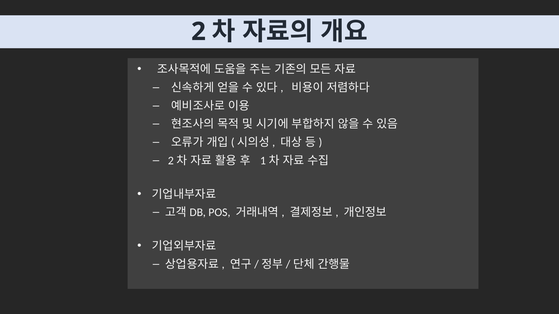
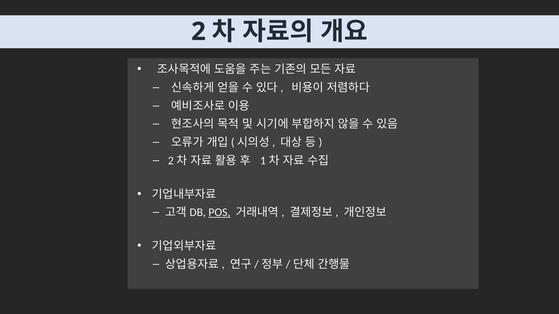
POS underline: none -> present
